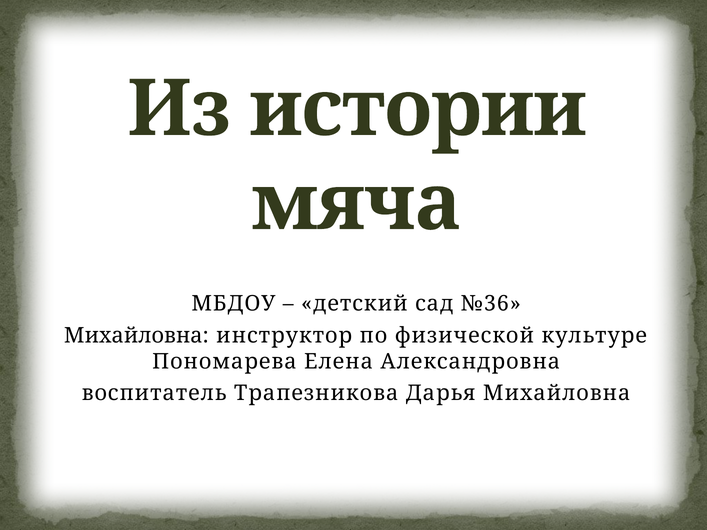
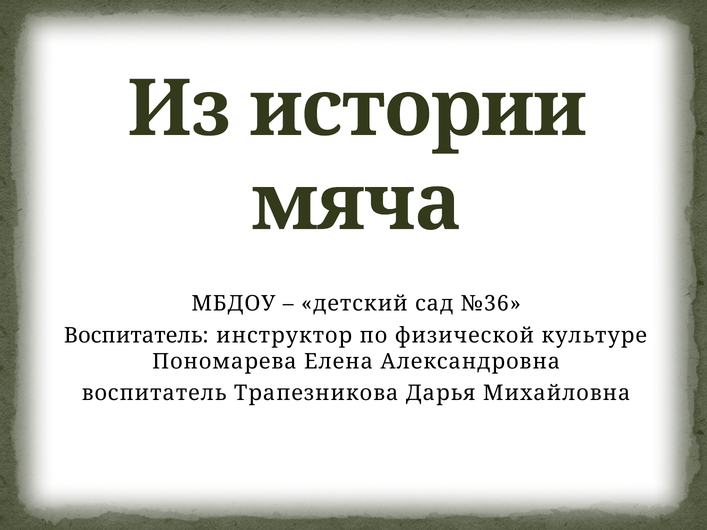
Михайловна at (136, 336): Михайловна -> Воспитатель
